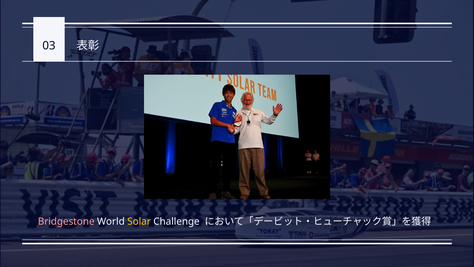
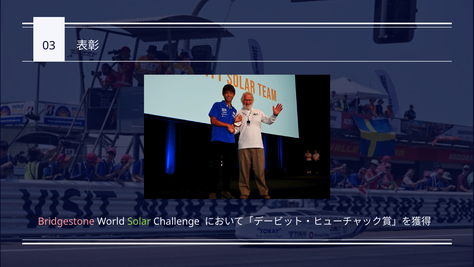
Solar colour: yellow -> light green
